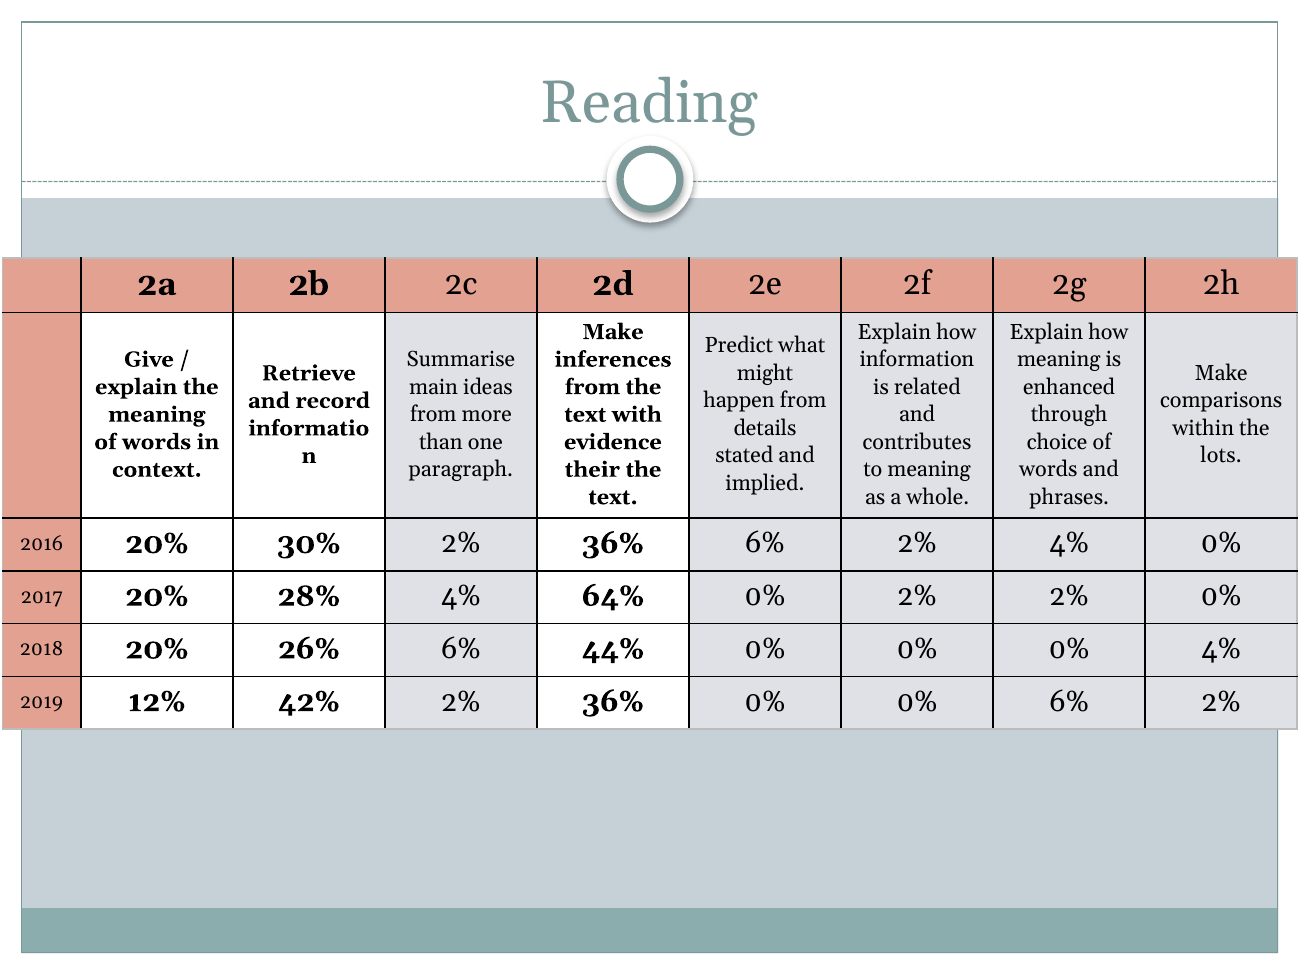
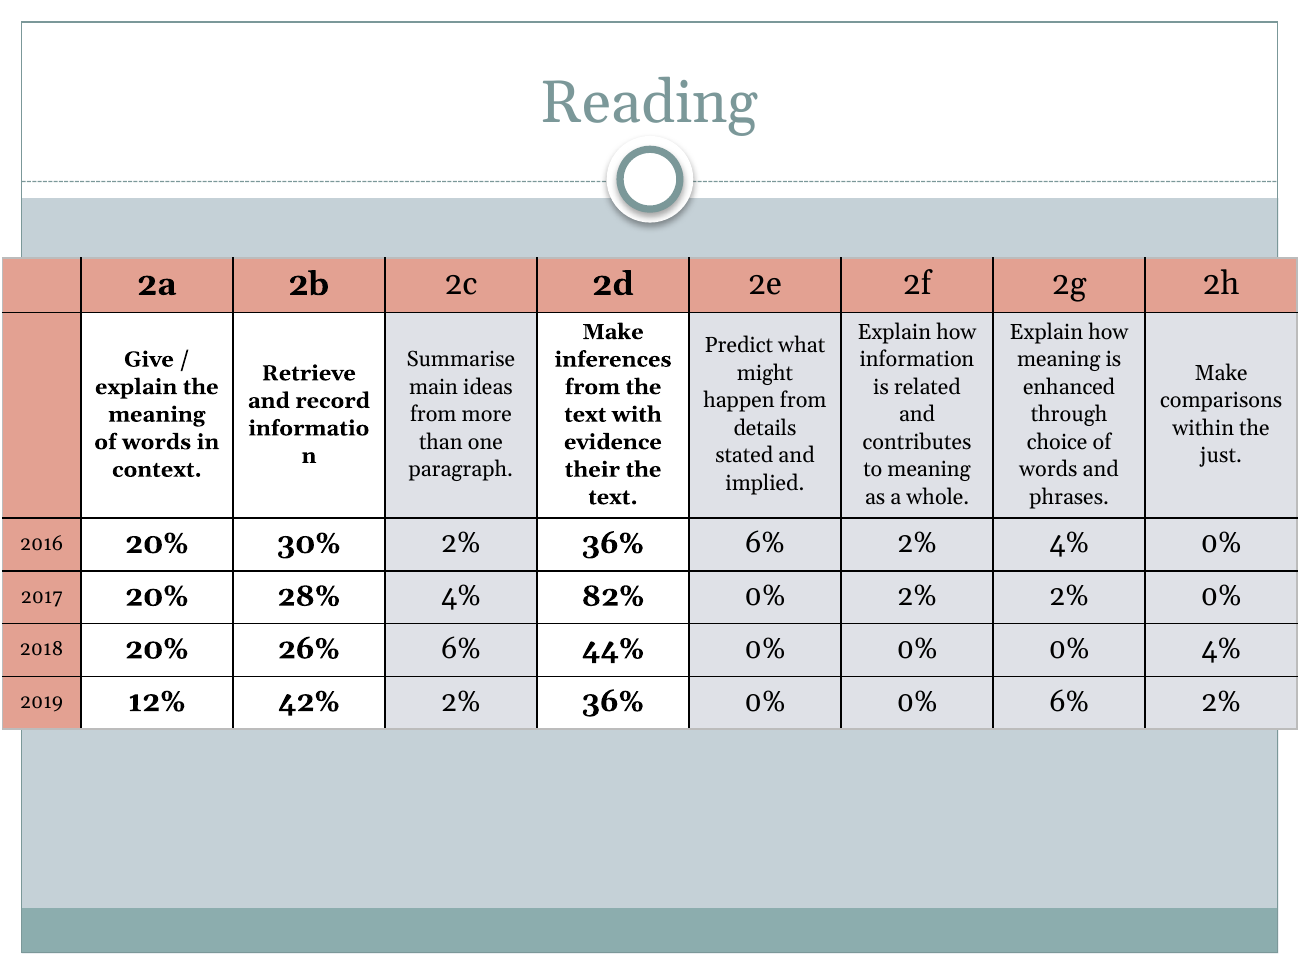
lots: lots -> just
64%: 64% -> 82%
